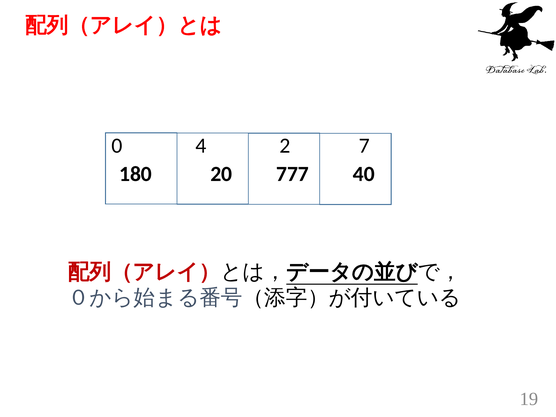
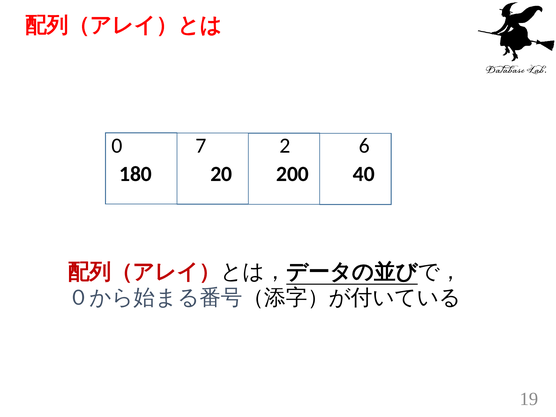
4: 4 -> 7
7: 7 -> 6
777: 777 -> 200
